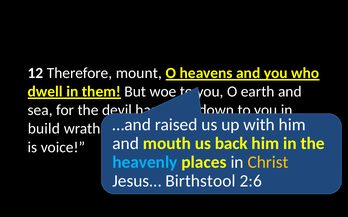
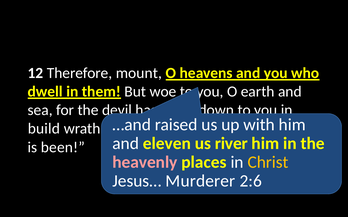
mouth: mouth -> eleven
back: back -> river
voice: voice -> been
heavenly colour: light blue -> pink
Birthstool: Birthstool -> Murderer
